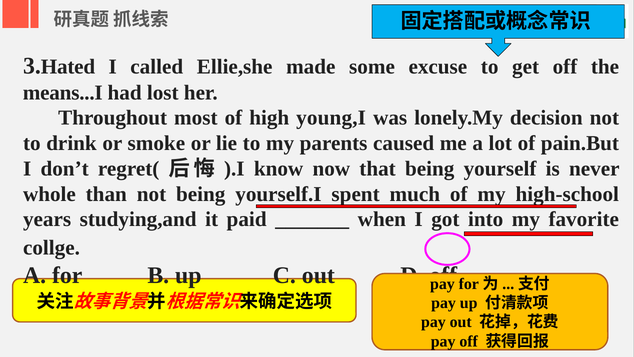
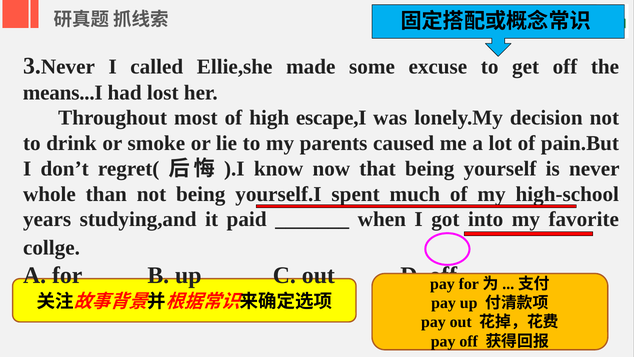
Hated at (68, 67): Hated -> Never
young,I: young,I -> escape,I
